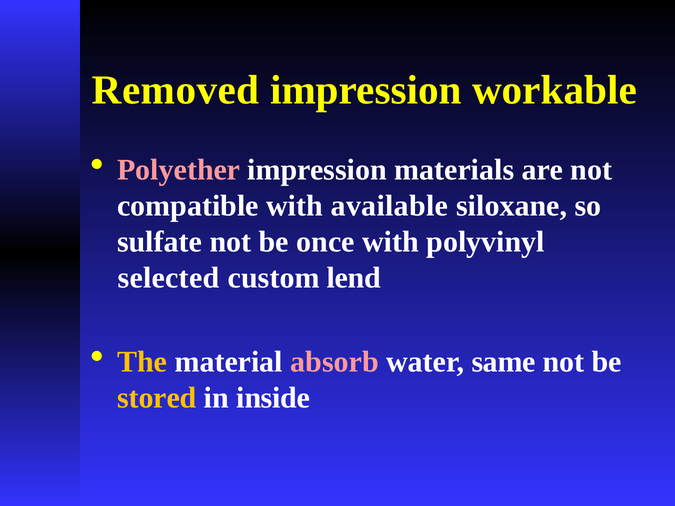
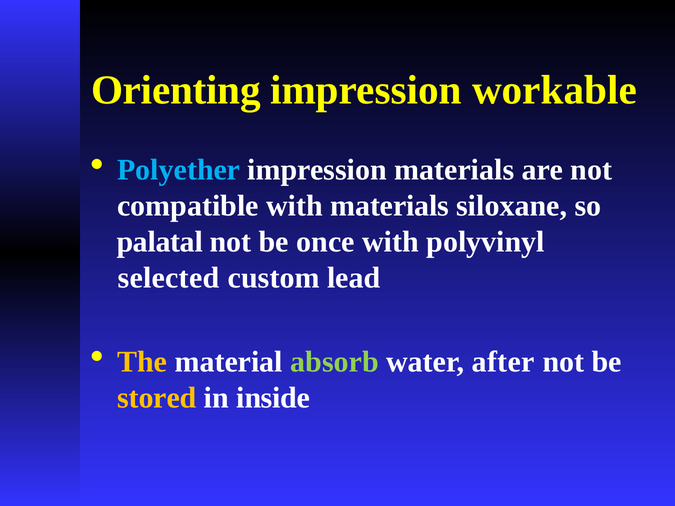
Removed: Removed -> Orienting
Polyether colour: pink -> light blue
with available: available -> materials
sulfate: sulfate -> palatal
lend: lend -> lead
absorb colour: pink -> light green
same: same -> after
